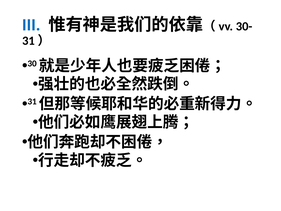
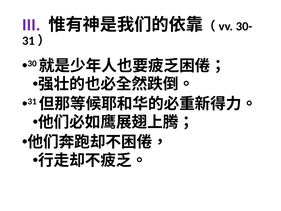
III colour: blue -> purple
